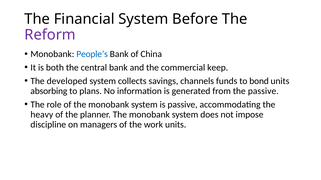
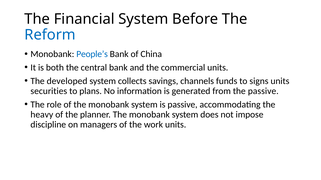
Reform colour: purple -> blue
commercial keep: keep -> units
bond: bond -> signs
absorbing: absorbing -> securities
